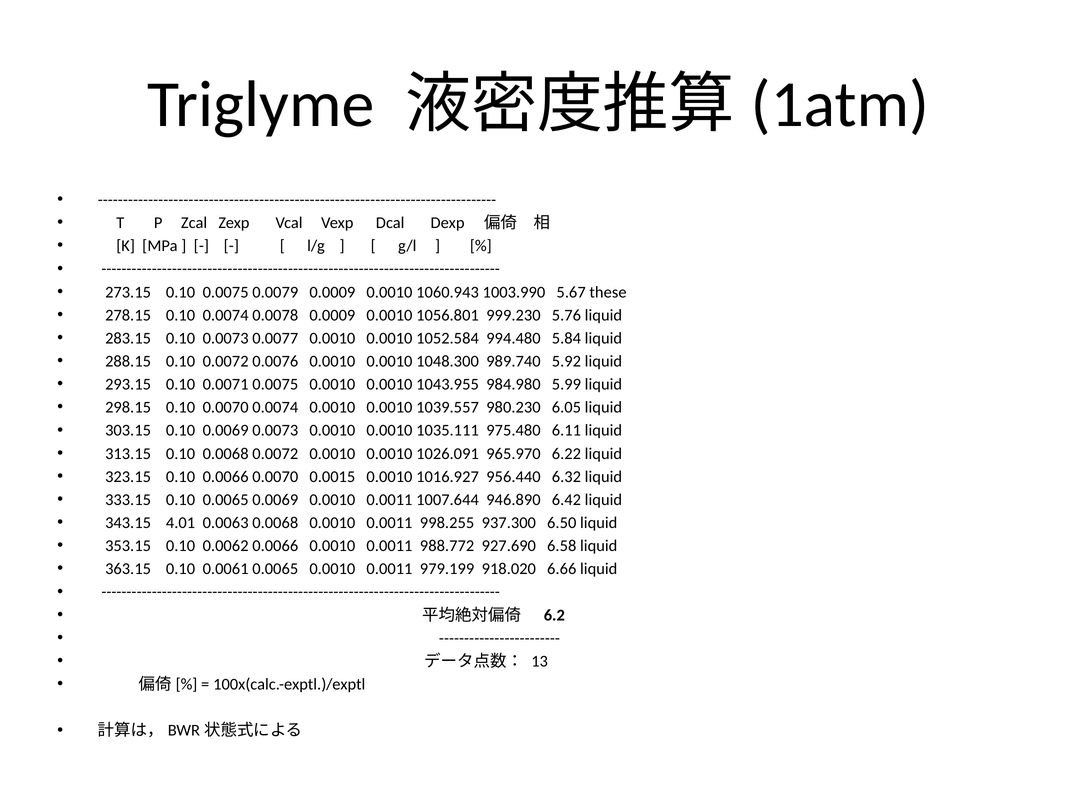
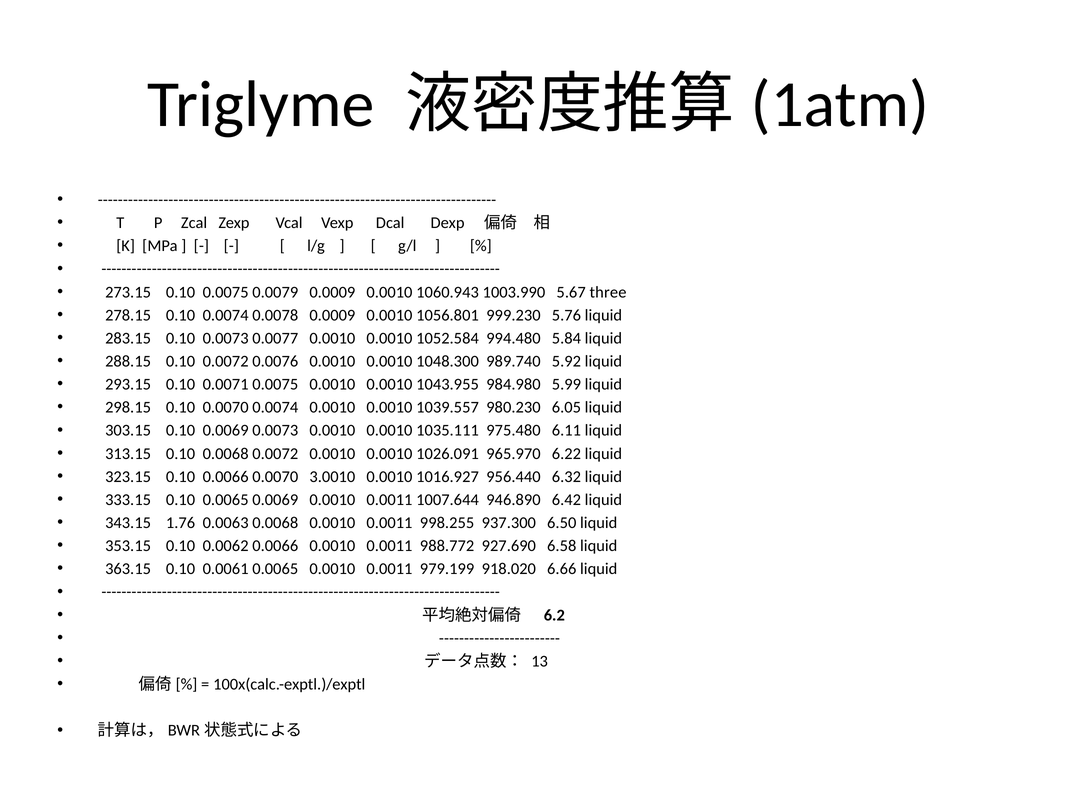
these: these -> three
0.0015: 0.0015 -> 3.0010
4.01: 4.01 -> 1.76
